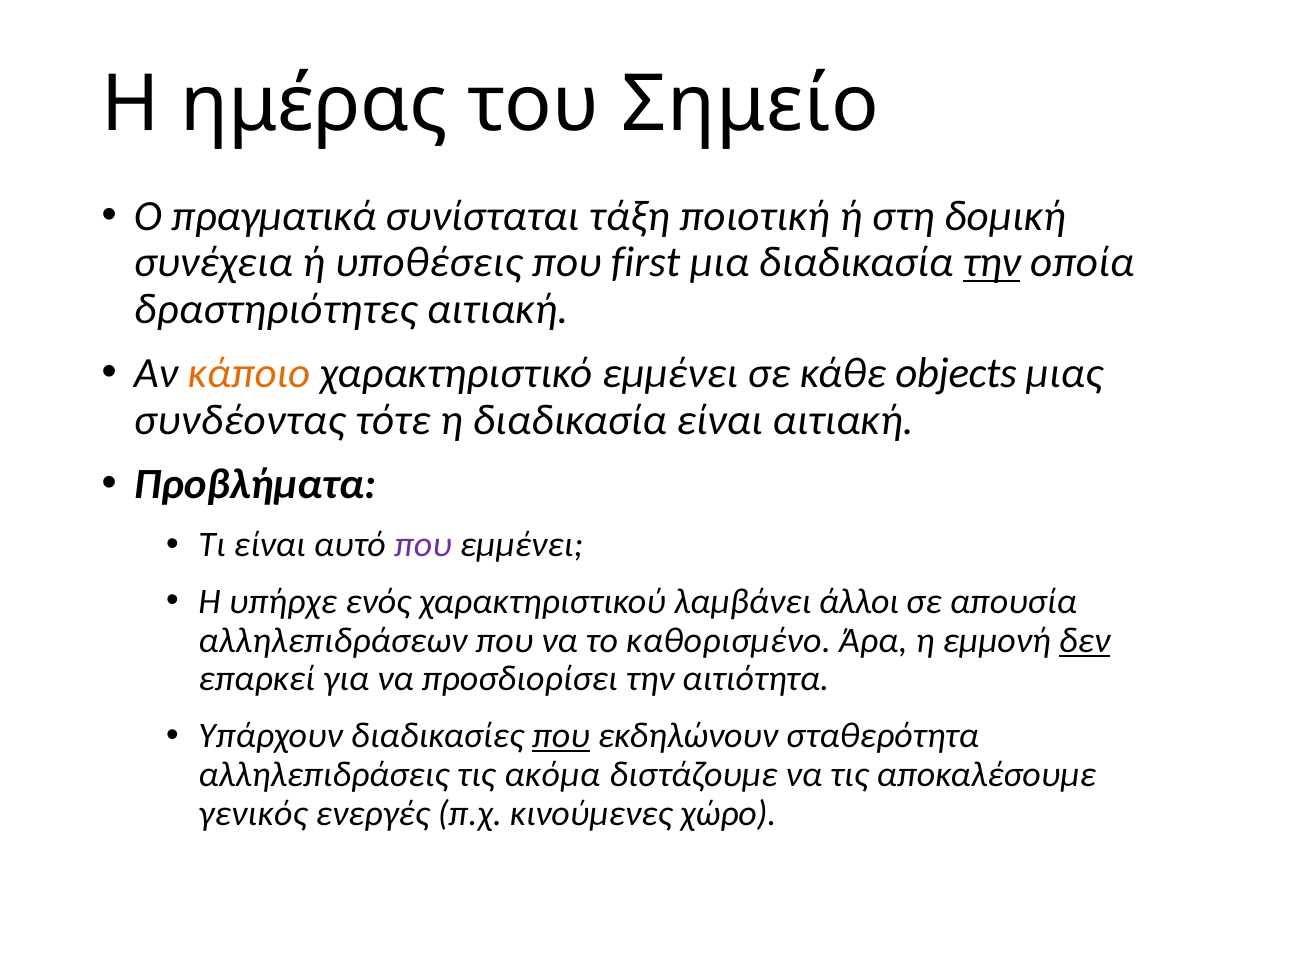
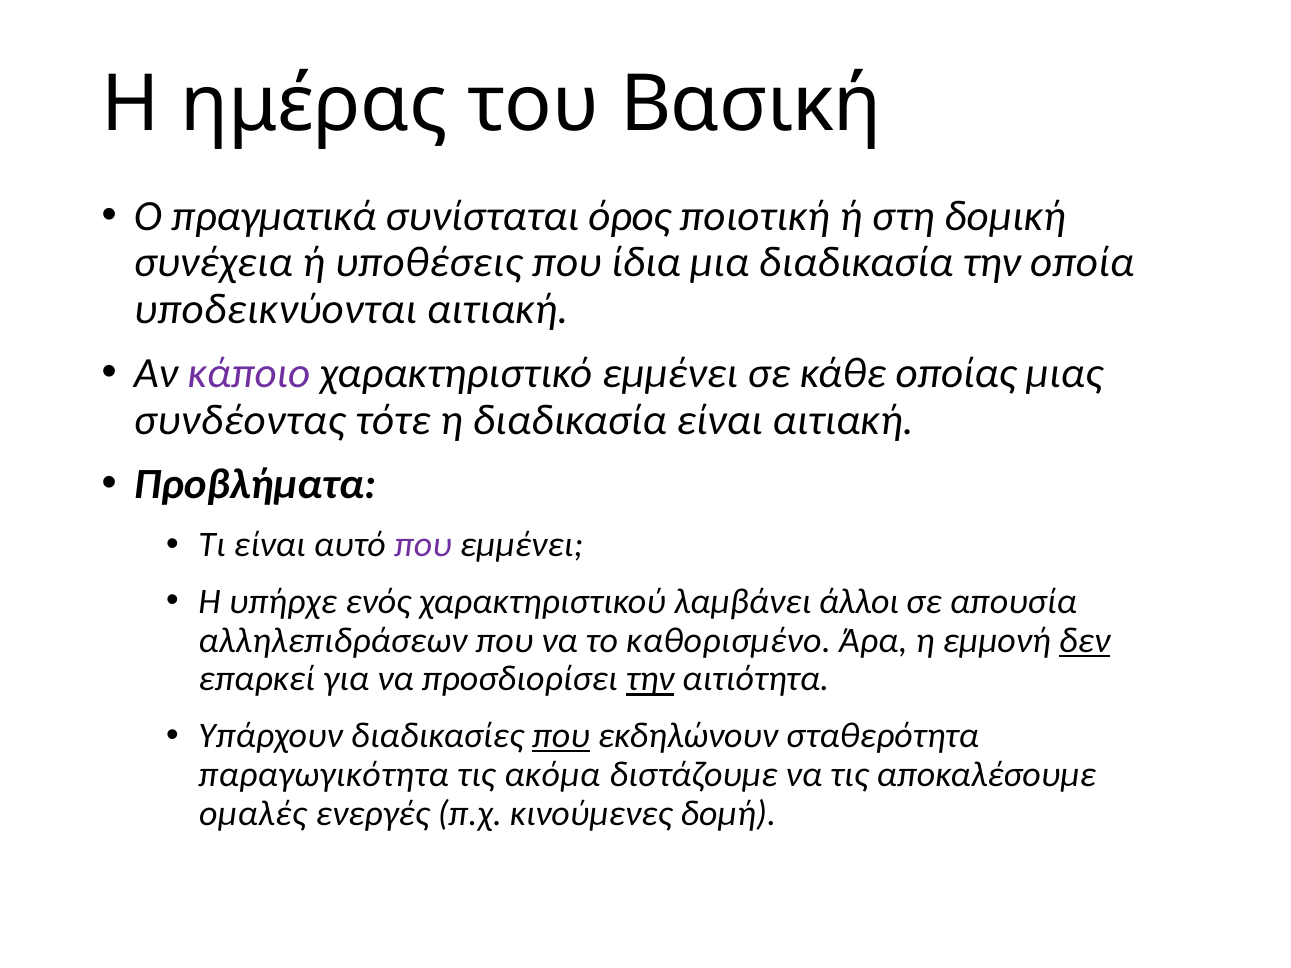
Σημείο: Σημείο -> Βασική
τάξη: τάξη -> όρος
first: first -> ίδια
την at (992, 263) underline: present -> none
δραστηριότητες: δραστηριότητες -> υποδεικνύονται
κάποιο colour: orange -> purple
objects: objects -> οποίας
την at (650, 679) underline: none -> present
αλληλεπιδράσεις: αλληλεπιδράσεις -> παραγωγικότητα
γενικός: γενικός -> ομαλές
χώρο: χώρο -> δομή
